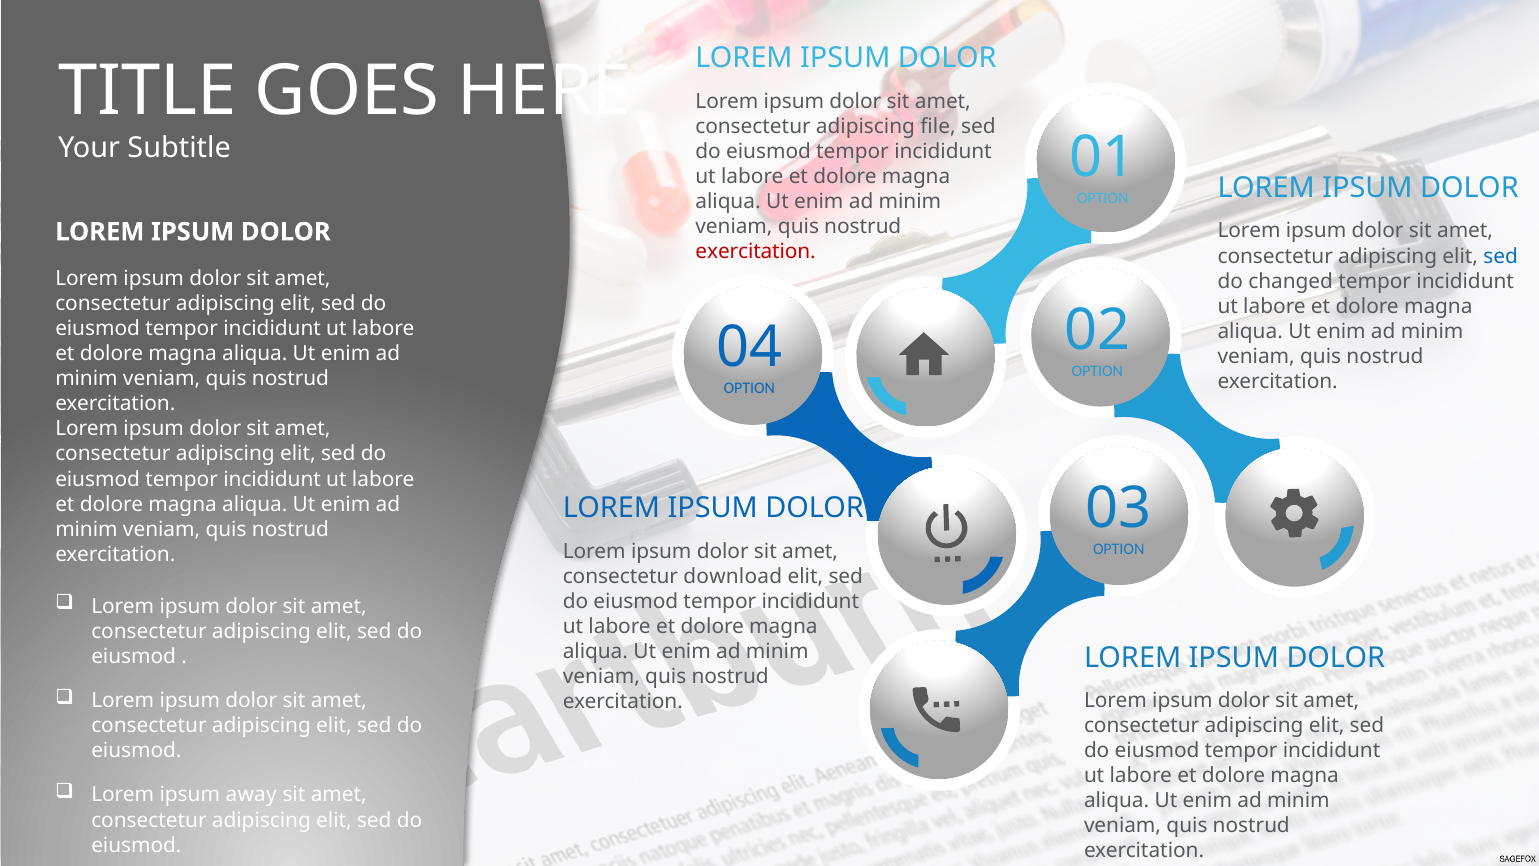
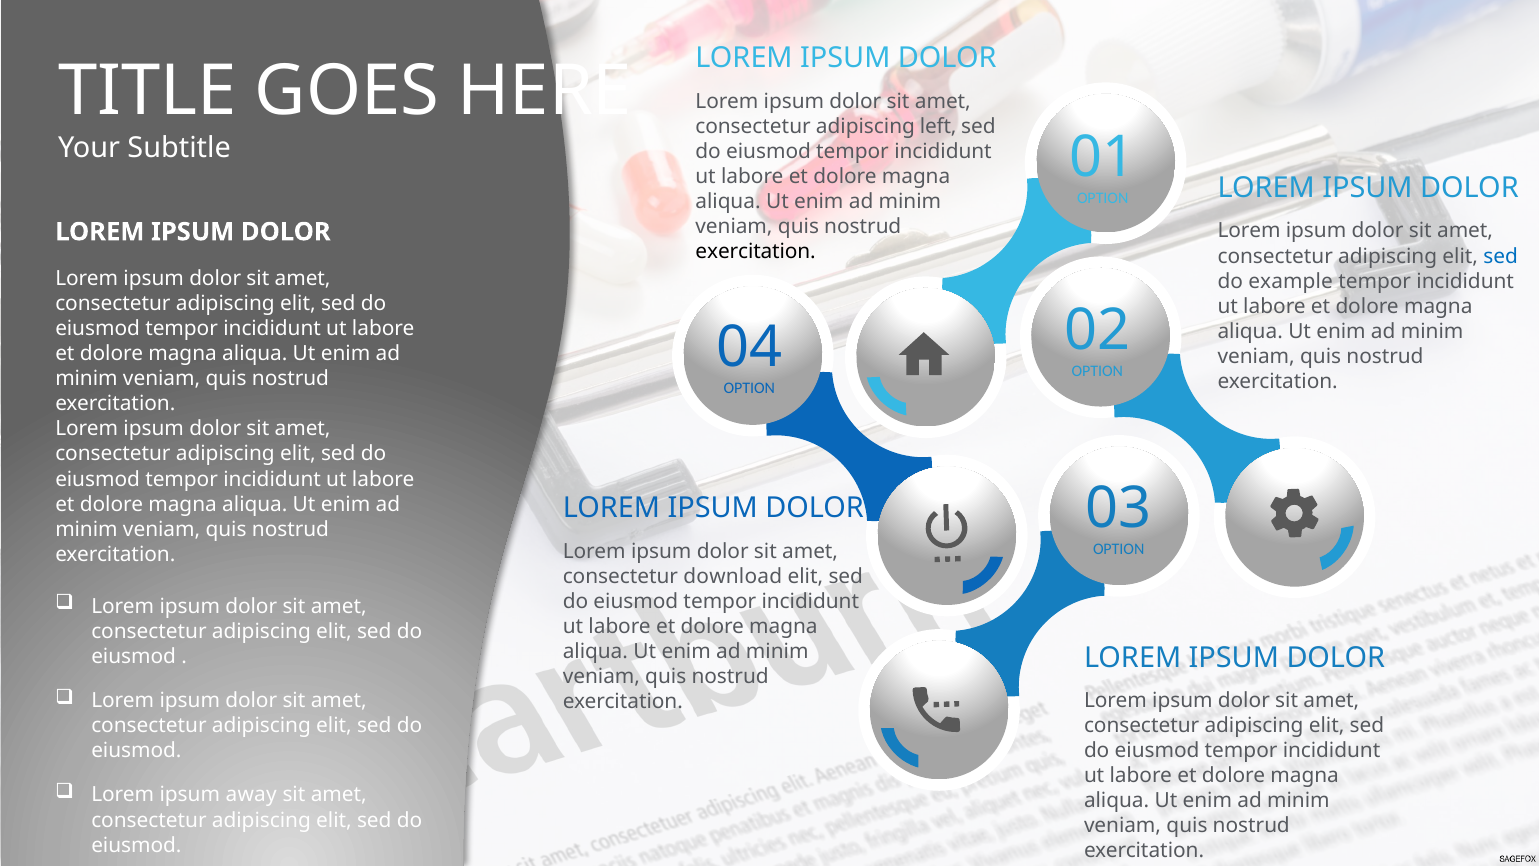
file: file -> left
exercitation at (756, 251) colour: red -> black
changed: changed -> example
